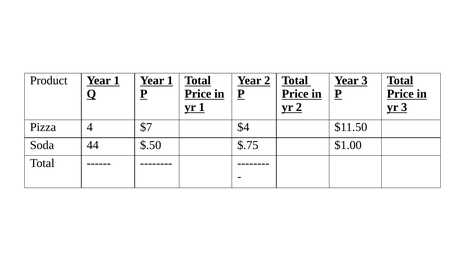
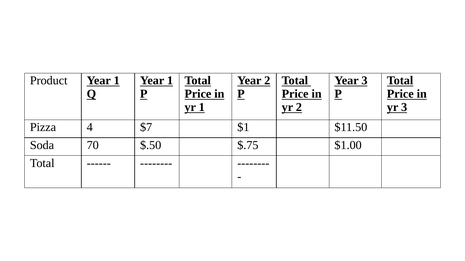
$4: $4 -> $1
44: 44 -> 70
